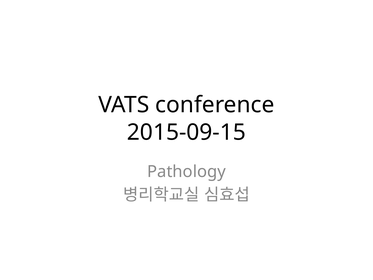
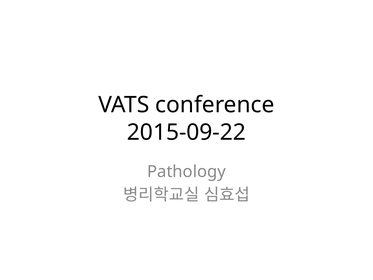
2015-09-15: 2015-09-15 -> 2015-09-22
